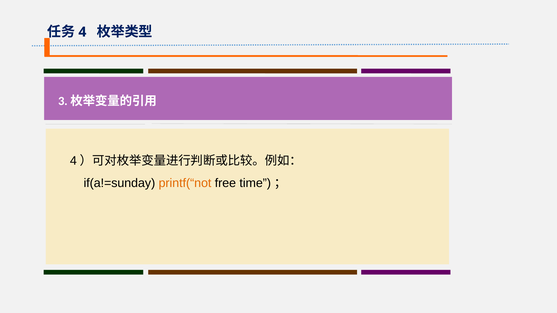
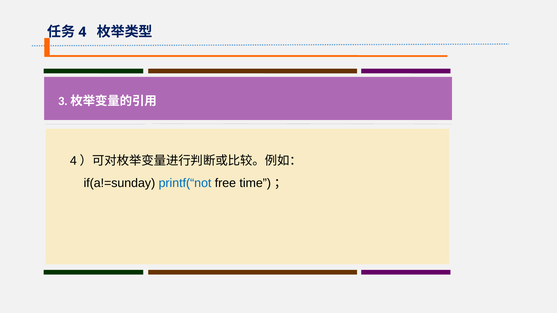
printf(“not colour: orange -> blue
